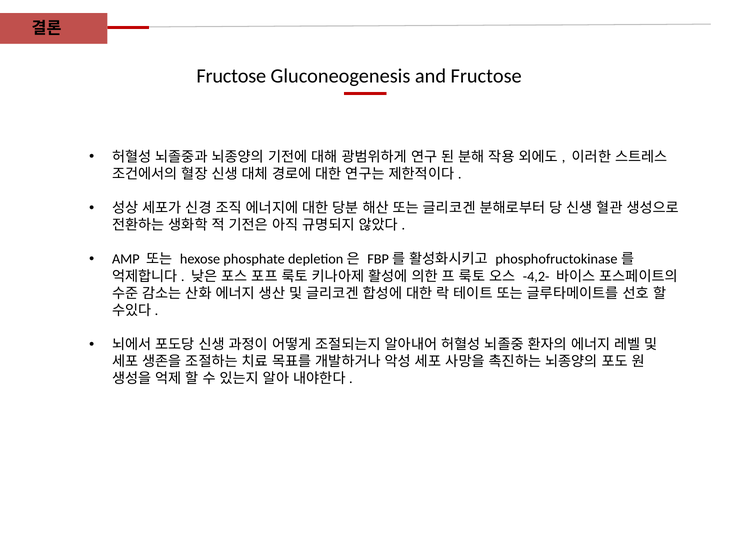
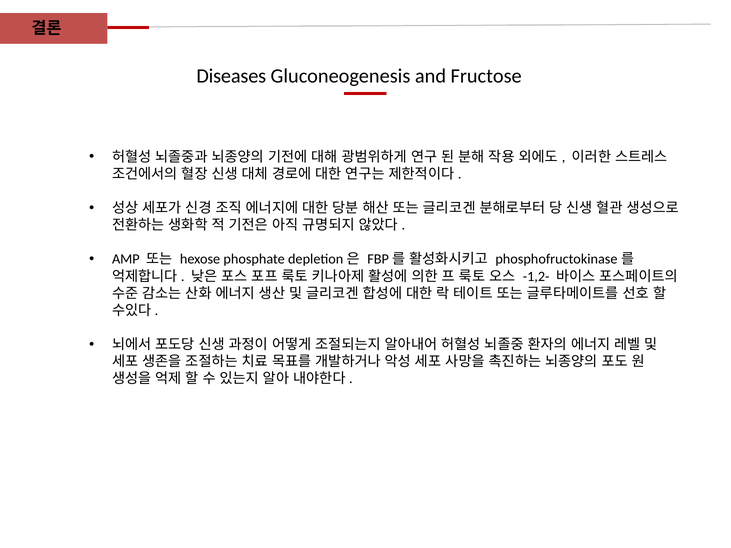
Fructose at (231, 76): Fructose -> Diseases
-4,2-: -4,2- -> -1,2-
